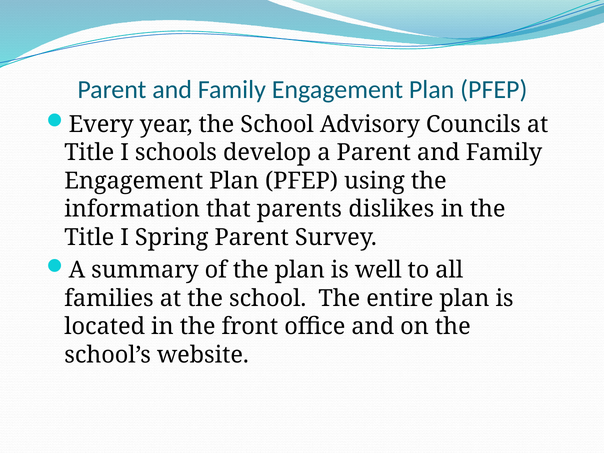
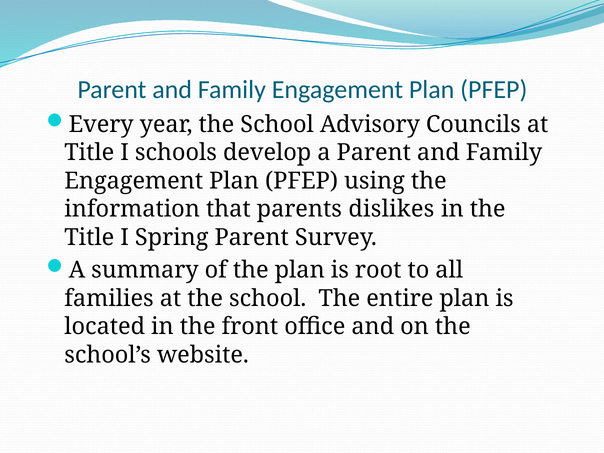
well: well -> root
